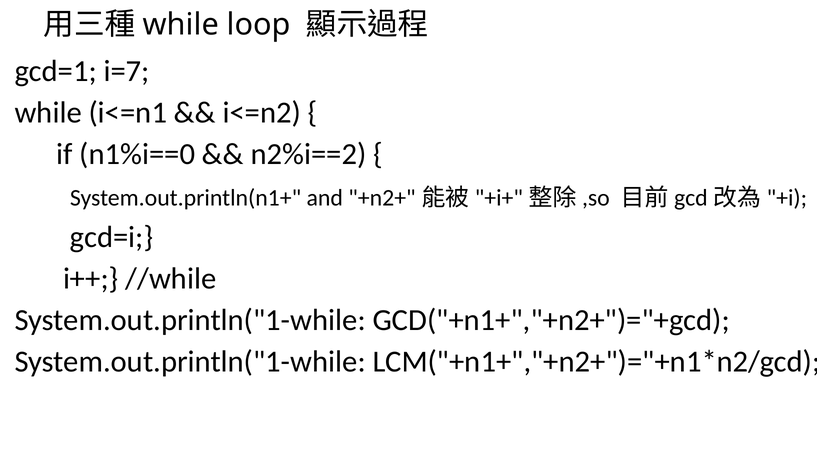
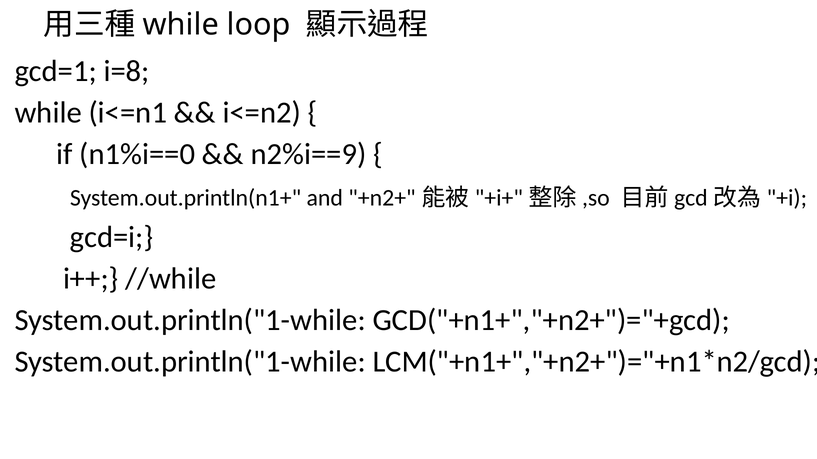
i=7: i=7 -> i=8
n2%i==2: n2%i==2 -> n2%i==9
